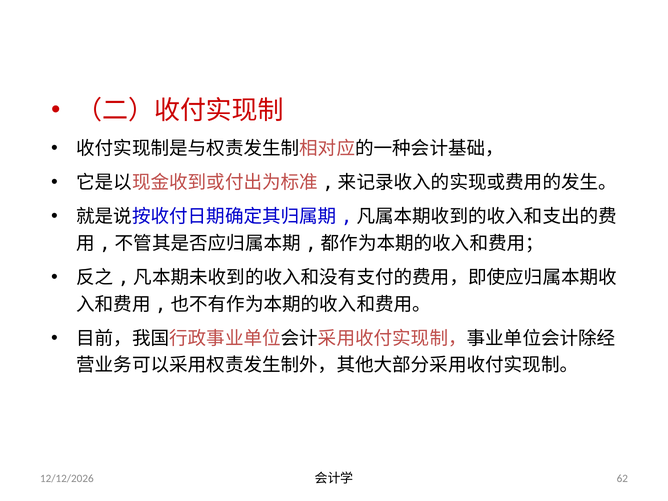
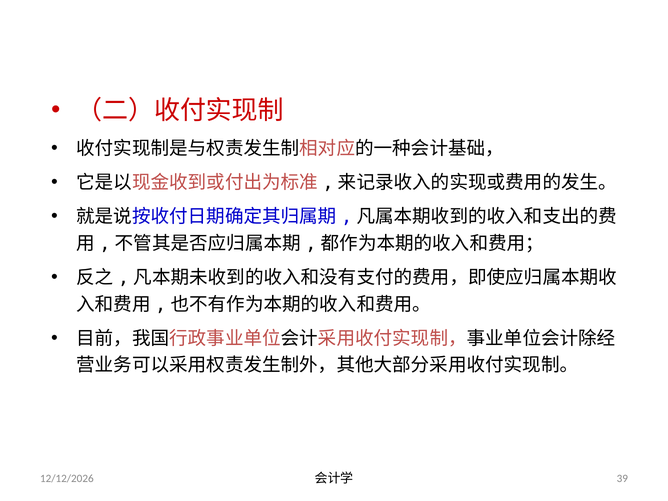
62: 62 -> 39
